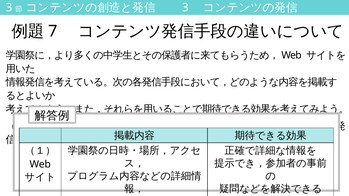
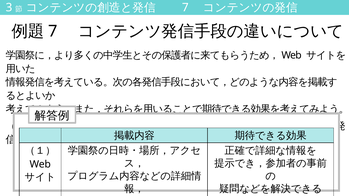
3 at (185, 8): 3 -> 7
